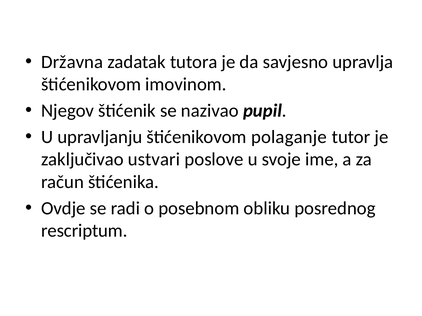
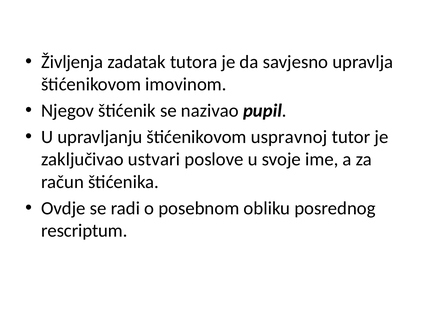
Državna: Državna -> Življenja
polaganje: polaganje -> uspravnoj
